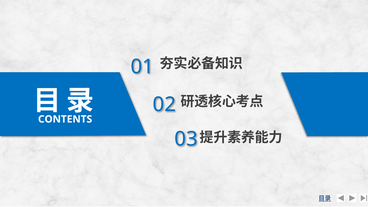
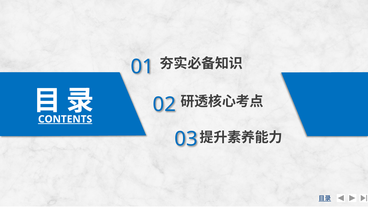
CONTENTS underline: none -> present
